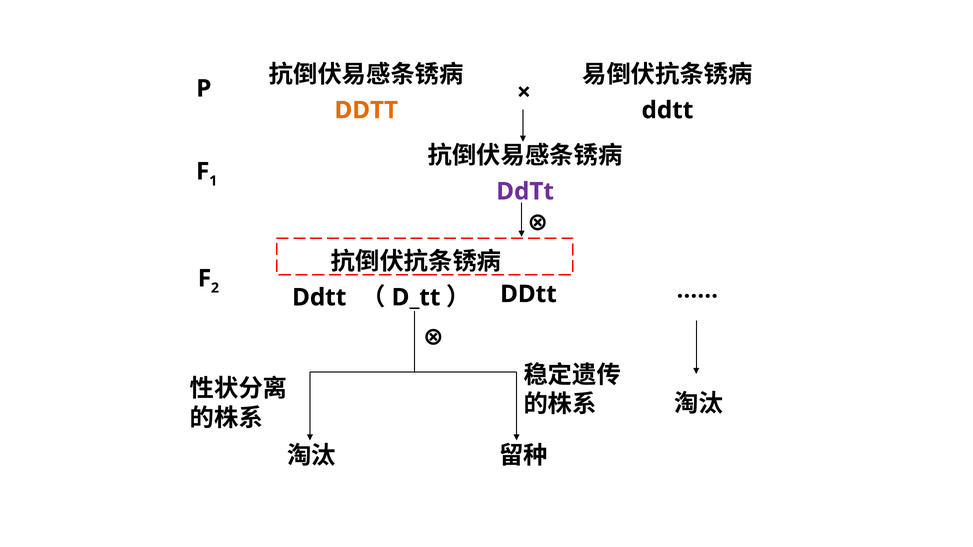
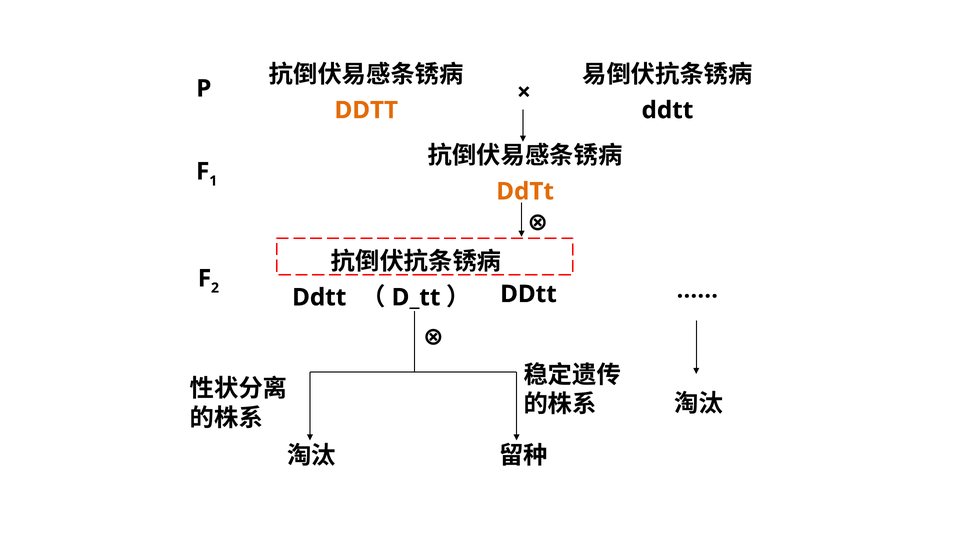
DdTt at (525, 191) colour: purple -> orange
